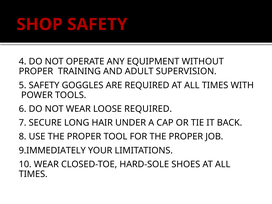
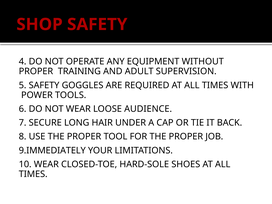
LOOSE REQUIRED: REQUIRED -> AUDIENCE
